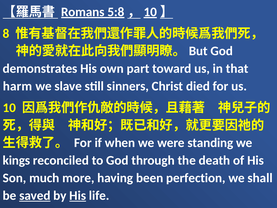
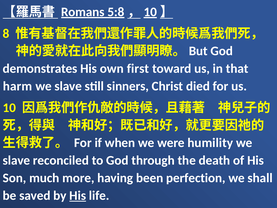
part: part -> first
standing: standing -> humility
kings at (16, 160): kings -> slave
saved underline: present -> none
